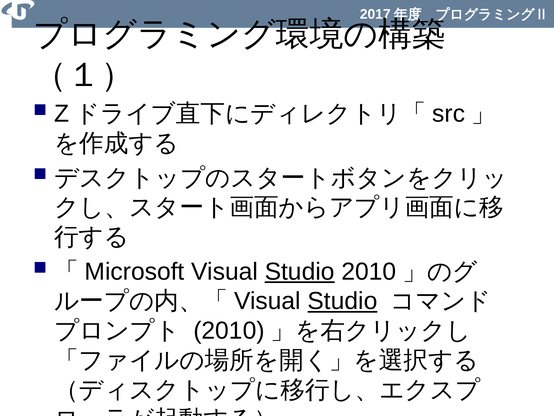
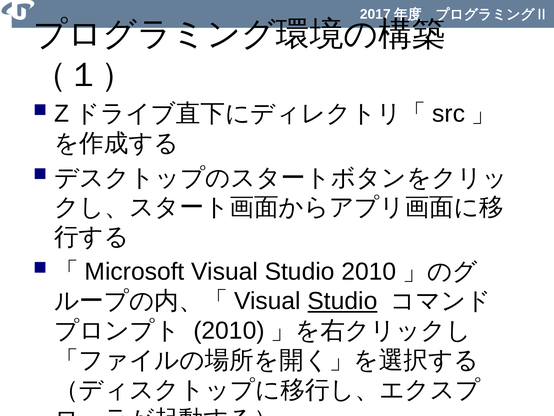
Studio at (300, 271) underline: present -> none
